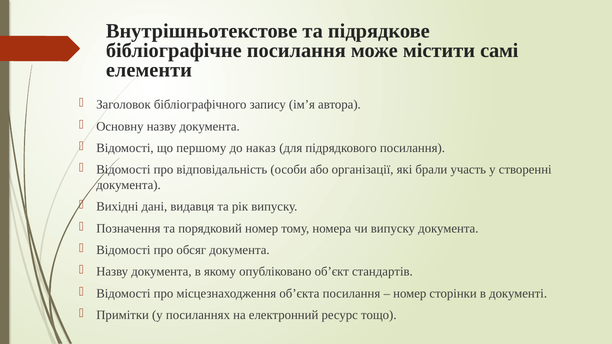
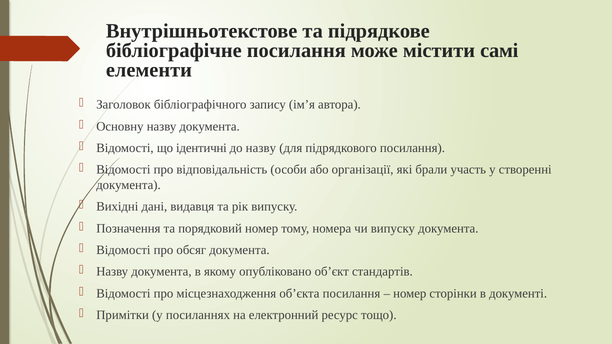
першому: першому -> ідентичні
до наказ: наказ -> назву
